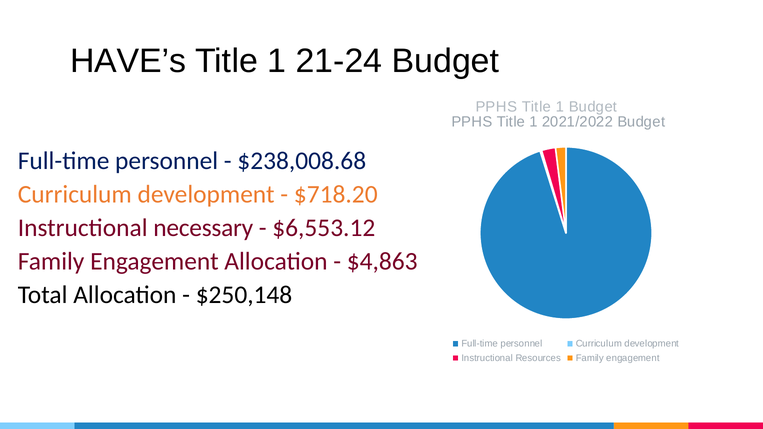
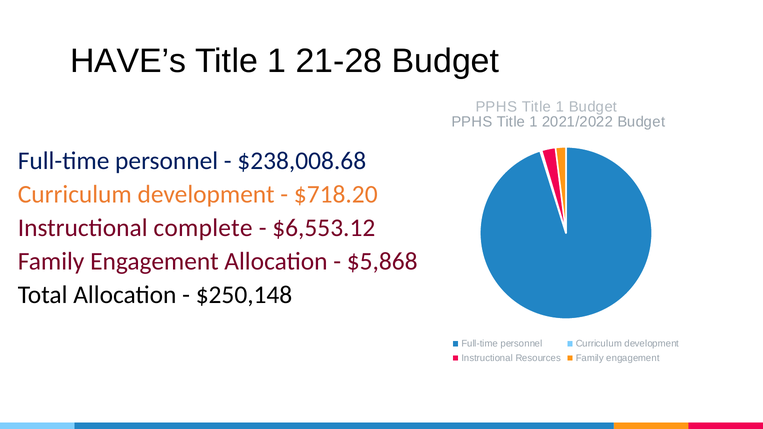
21-24: 21-24 -> 21-28
necessary: necessary -> complete
$4,863: $4,863 -> $5,868
